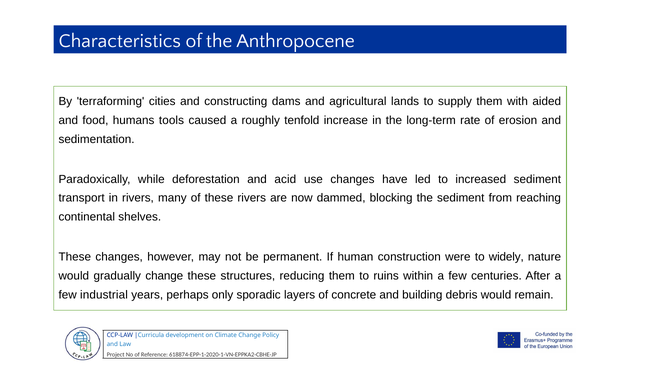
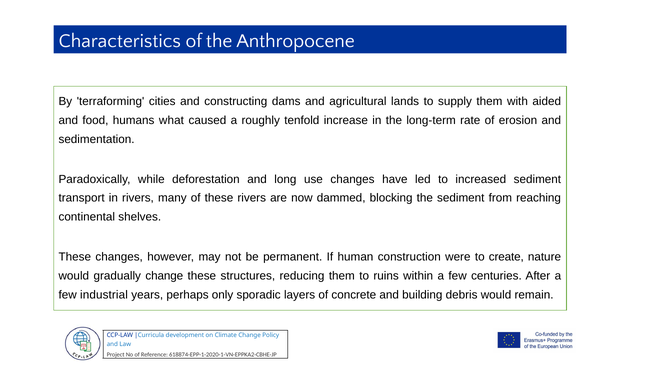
tools: tools -> what
acid: acid -> long
widely: widely -> create
